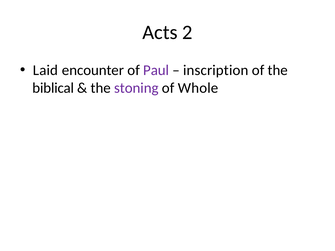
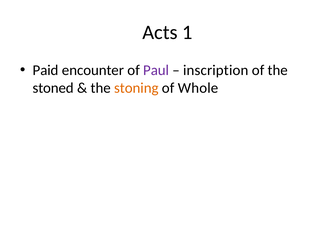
2: 2 -> 1
Laid: Laid -> Paid
biblical: biblical -> stoned
stoning colour: purple -> orange
